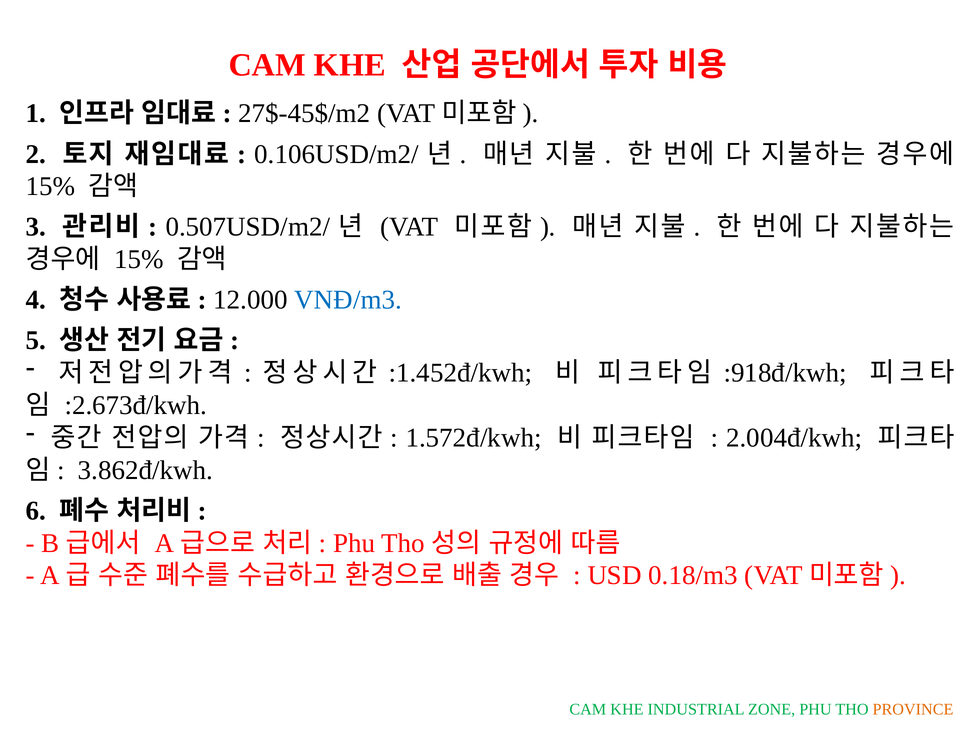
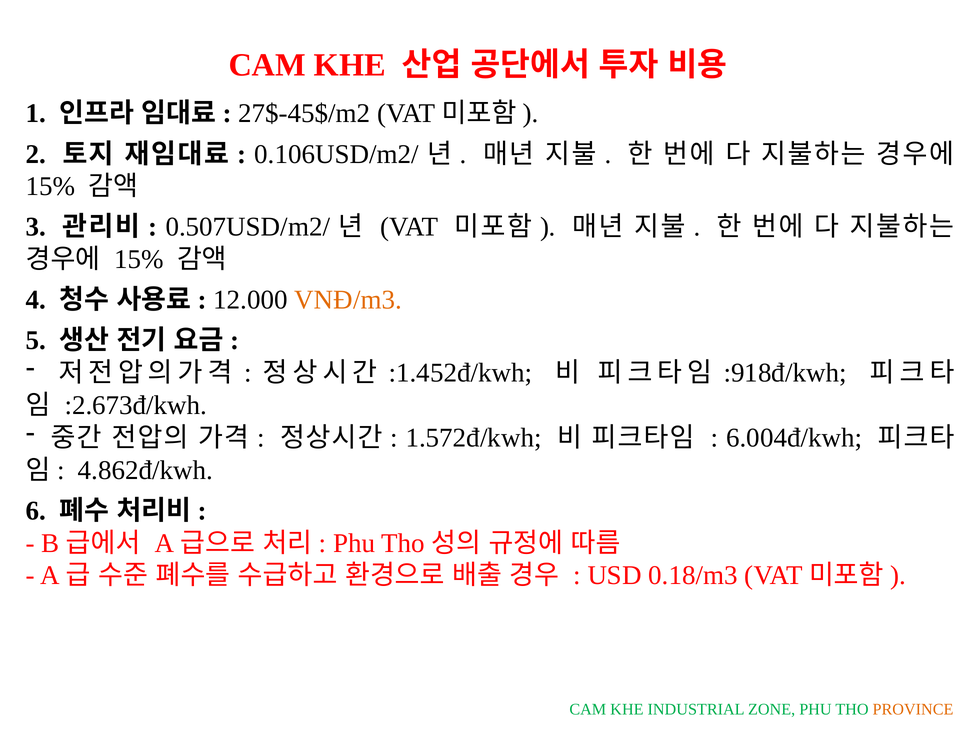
VNĐ/m3 colour: blue -> orange
2.004đ/kwh: 2.004đ/kwh -> 6.004đ/kwh
3.862đ/kwh: 3.862đ/kwh -> 4.862đ/kwh
